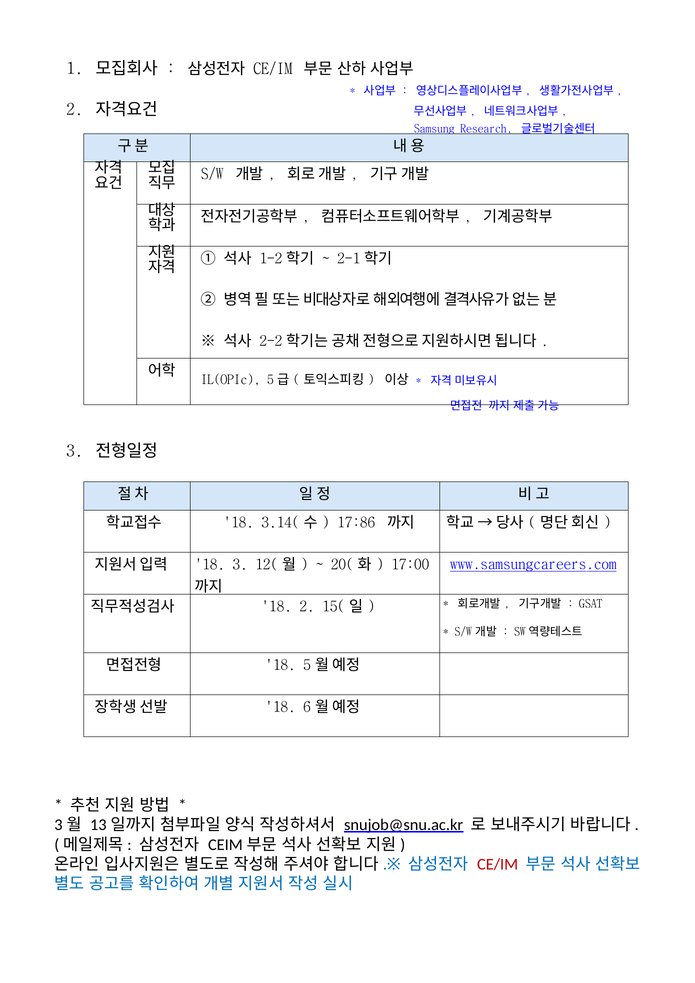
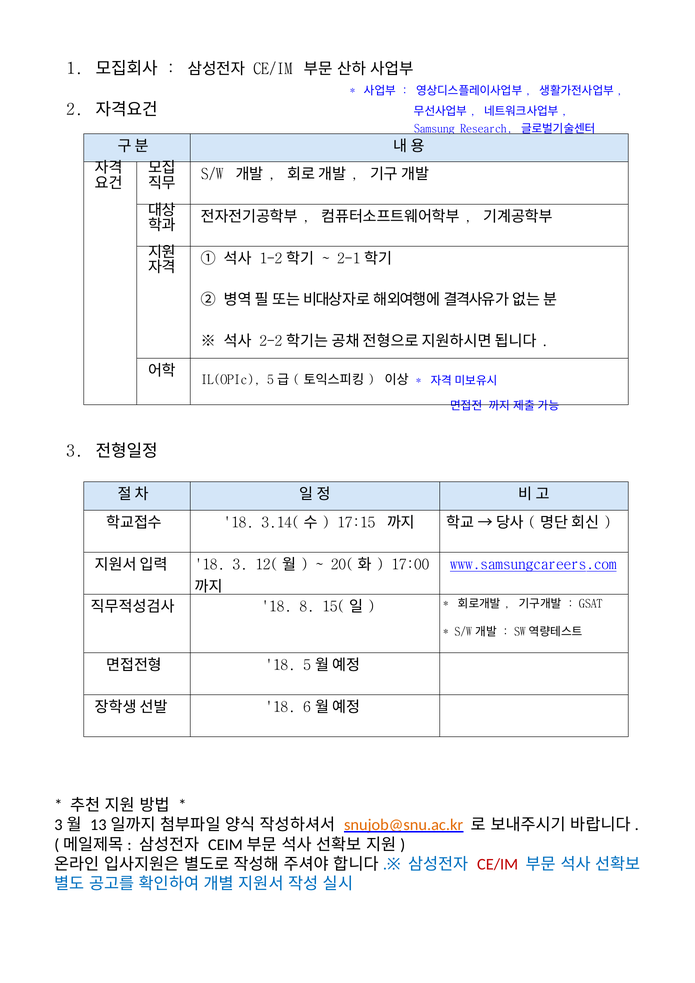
17:86: 17:86 -> 17:15
18 2: 2 -> 8
snujob@snu.ac.kr colour: black -> orange
